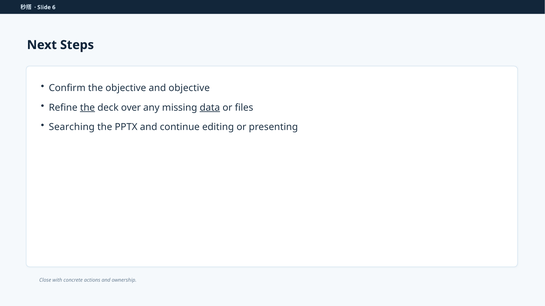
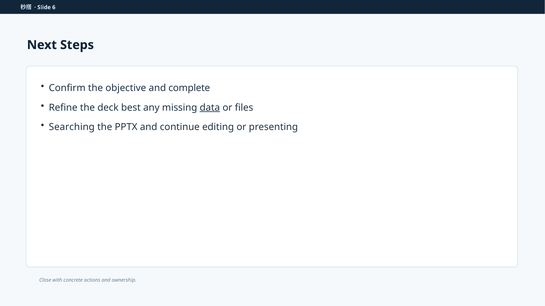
and objective: objective -> complete
the at (87, 108) underline: present -> none
over: over -> best
